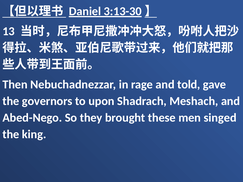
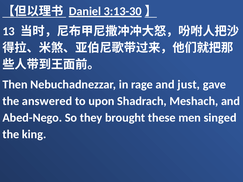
told: told -> just
governors: governors -> answered
